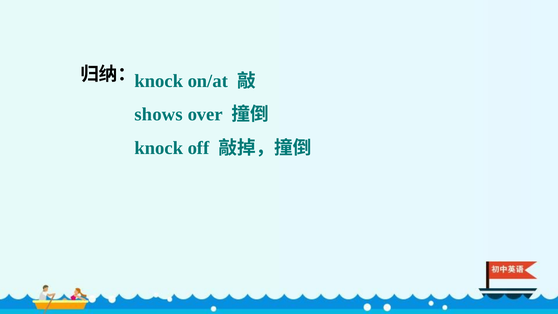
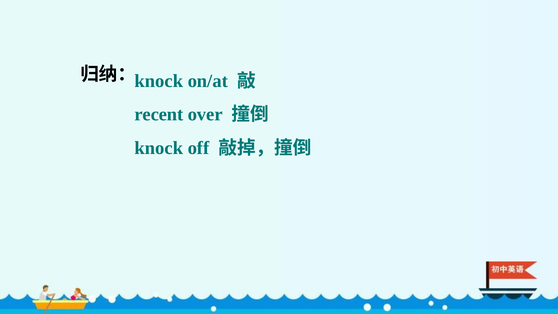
shows: shows -> recent
